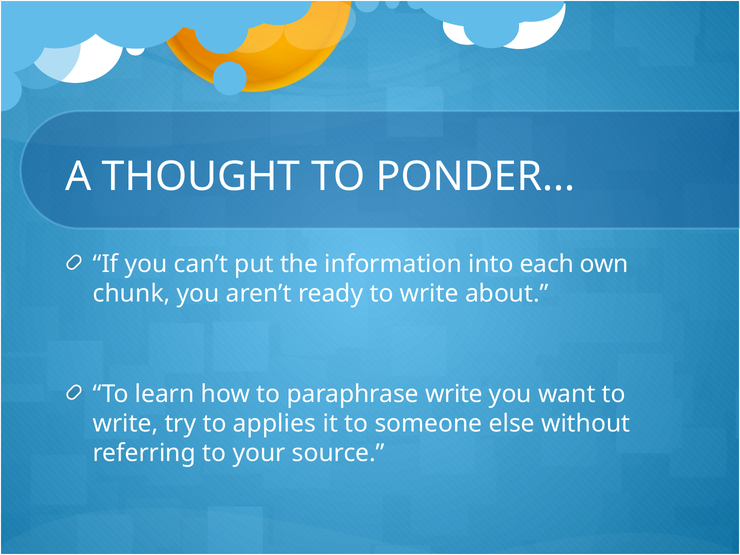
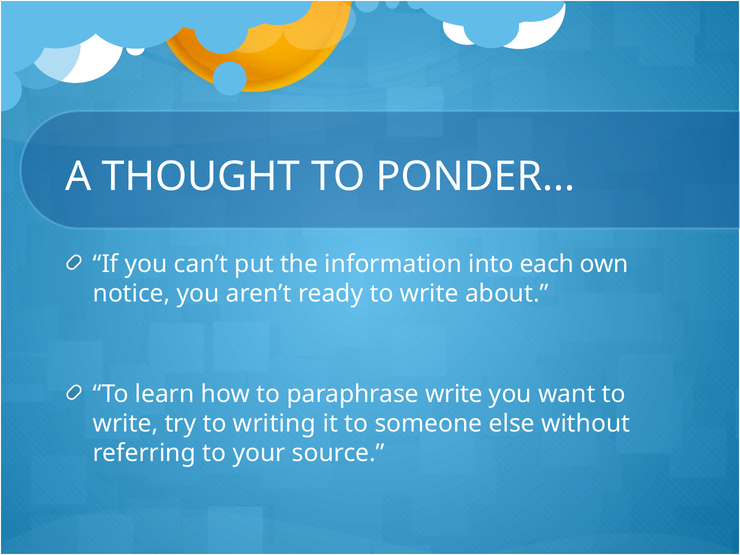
chunk: chunk -> notice
applies: applies -> writing
